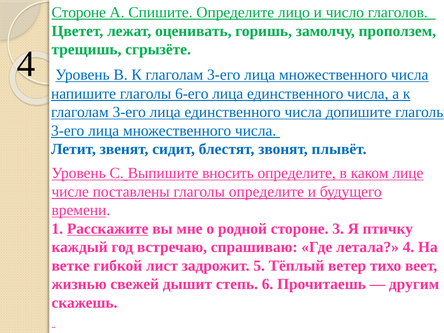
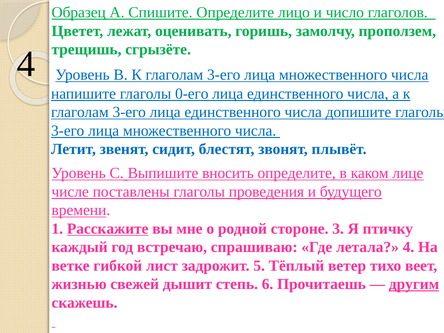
Стороне at (79, 12): Стороне -> Образец
6-его: 6-его -> 0-его
глаголы определите: определите -> проведения
другим underline: none -> present
